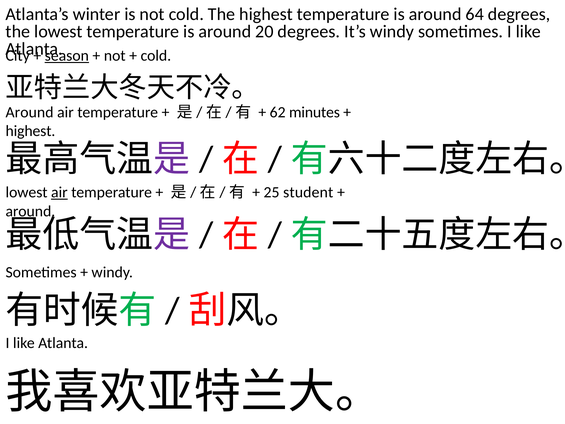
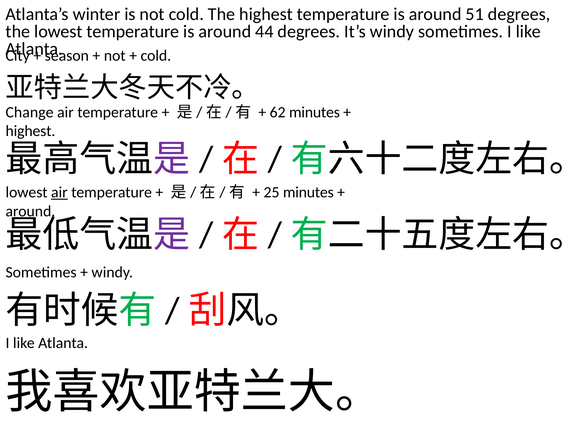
64: 64 -> 51
20: 20 -> 44
season underline: present -> none
Around at (30, 112): Around -> Change
25 student: student -> minutes
